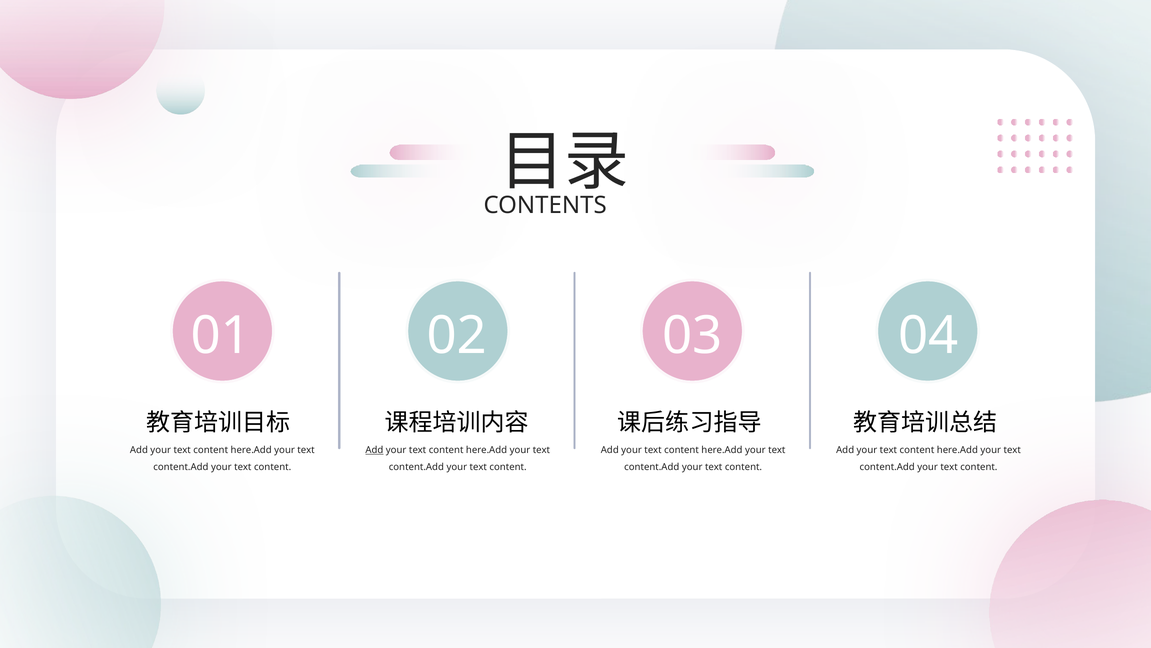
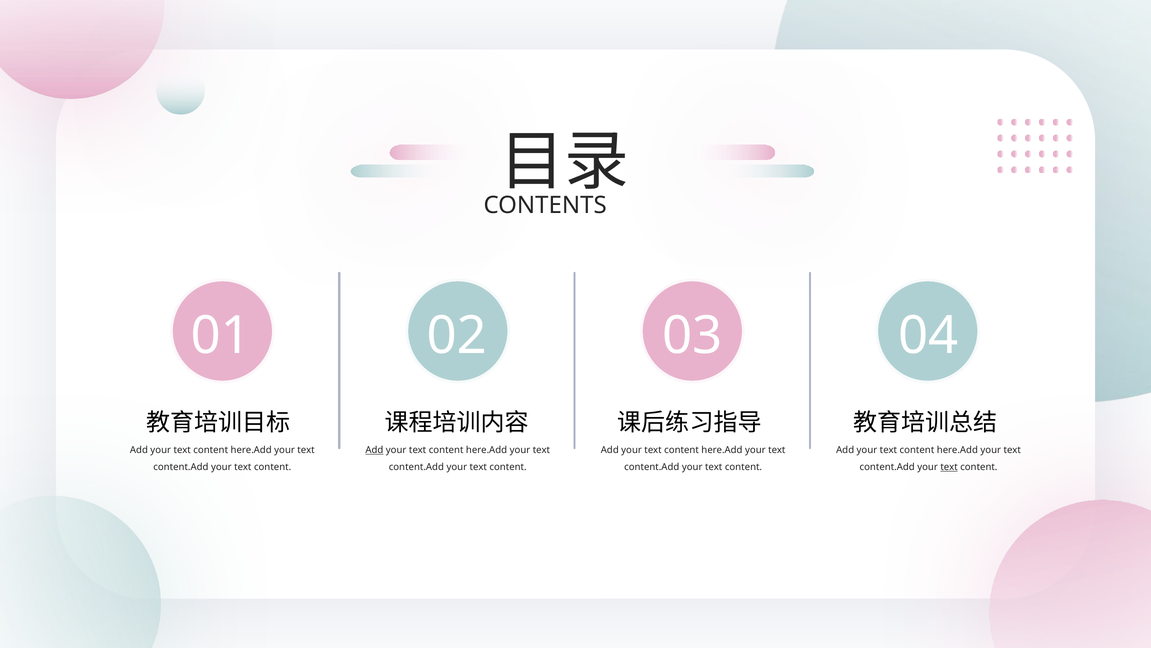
text at (949, 467) underline: none -> present
